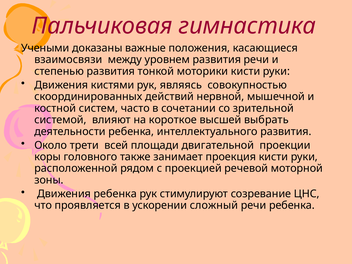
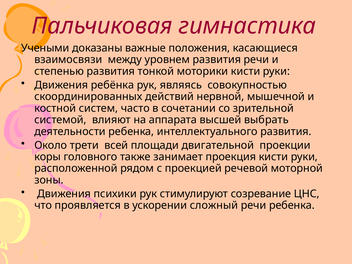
кистями: кистями -> ребёнка
короткое: короткое -> аппарата
Движения ребенка: ребенка -> психики
